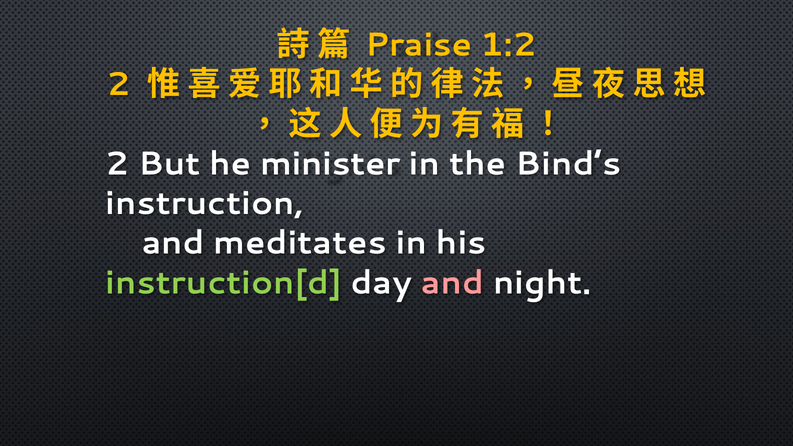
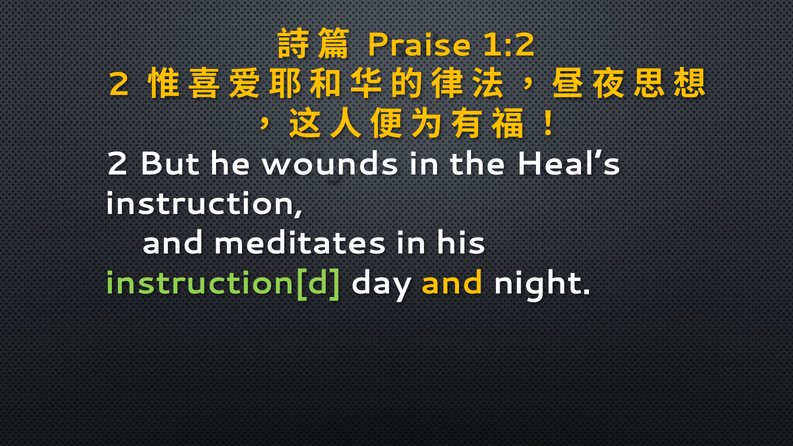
minister: minister -> wounds
Bind’s: Bind’s -> Heal’s
and at (453, 283) colour: pink -> yellow
